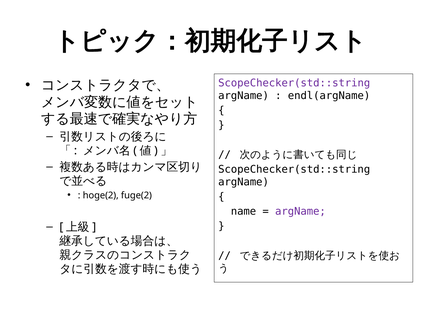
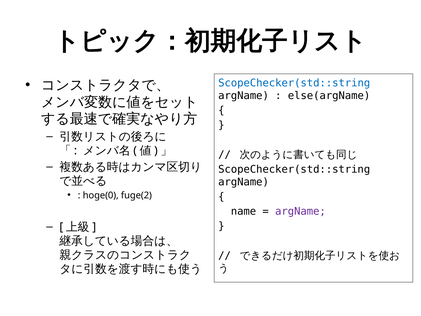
ScopeChecker(std::string at (294, 83) colour: purple -> blue
endl(argName: endl(argName -> else(argName
hoge(2: hoge(2 -> hoge(0
